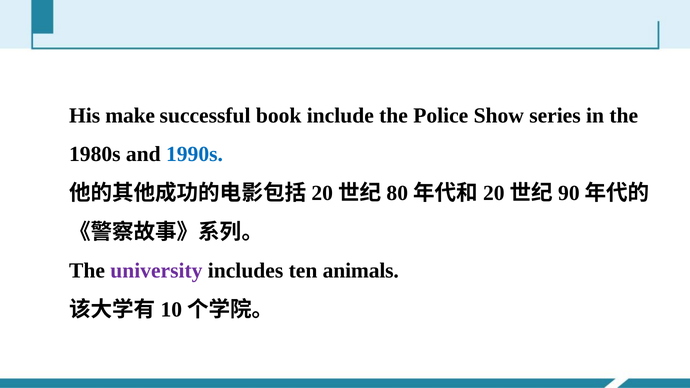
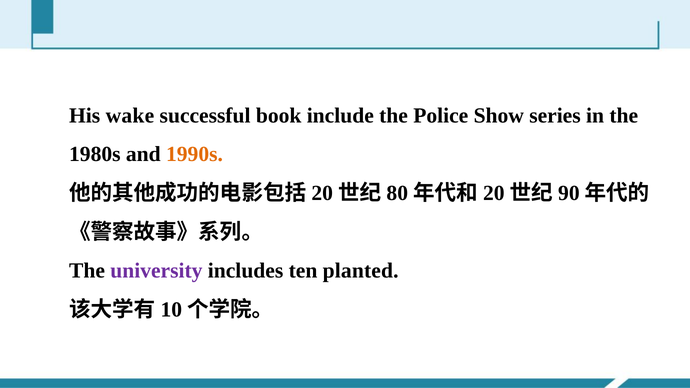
make: make -> wake
1990s colour: blue -> orange
animals: animals -> planted
